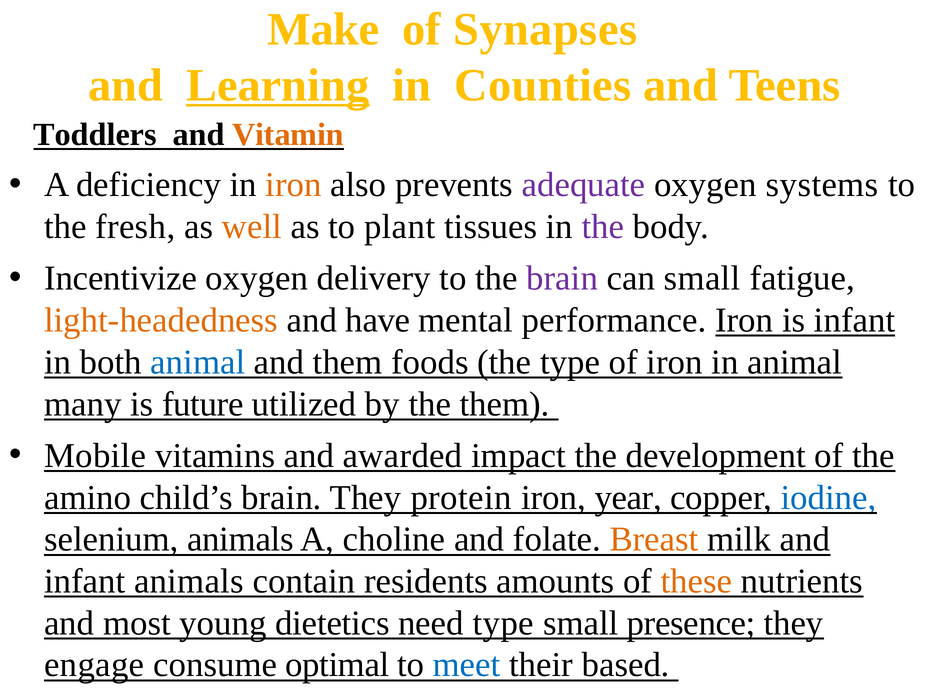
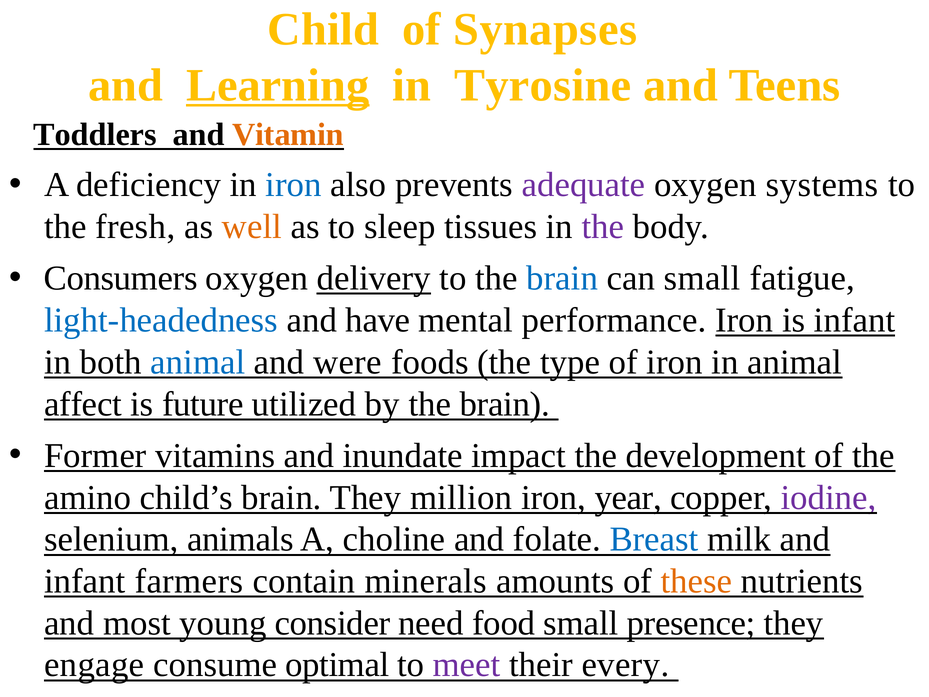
Make: Make -> Child
Counties: Counties -> Tyrosine
iron at (294, 185) colour: orange -> blue
plant: plant -> sleep
Incentivize: Incentivize -> Consumers
delivery underline: none -> present
brain at (562, 278) colour: purple -> blue
light-headedness colour: orange -> blue
and them: them -> were
many: many -> affect
by the them: them -> brain
Mobile: Mobile -> Former
awarded: awarded -> inundate
protein: protein -> million
iodine colour: blue -> purple
Breast colour: orange -> blue
infant animals: animals -> farmers
residents: residents -> minerals
dietetics: dietetics -> consider
need type: type -> food
meet colour: blue -> purple
based: based -> every
